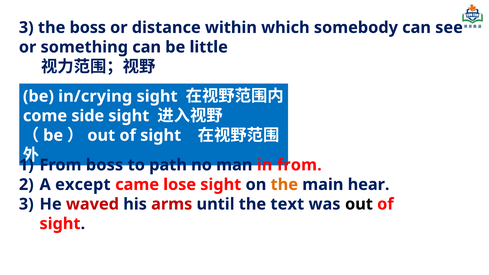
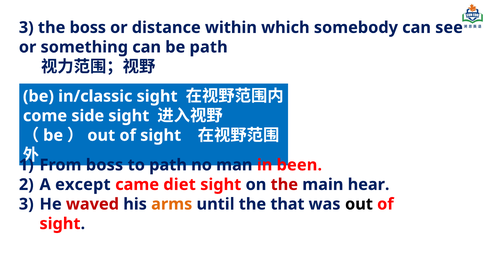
be little: little -> path
in/crying: in/crying -> in/classic
in from: from -> been
lose: lose -> diet
the at (284, 185) colour: orange -> red
arms colour: red -> orange
text: text -> that
